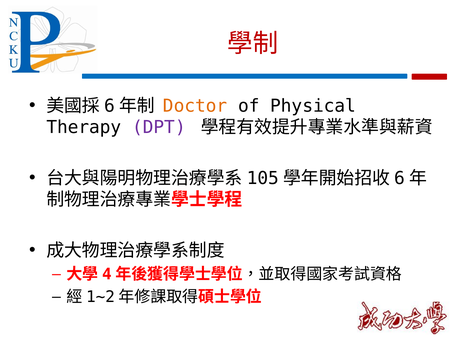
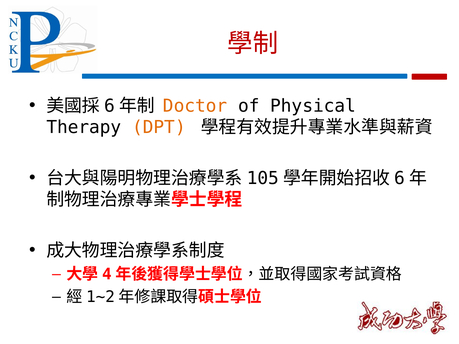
DPT colour: purple -> orange
